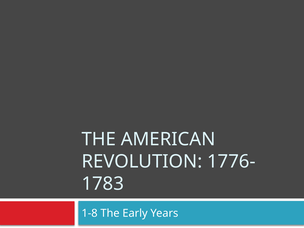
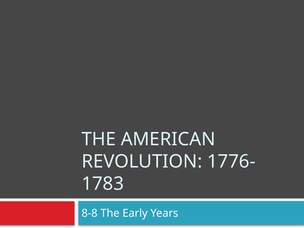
1-8: 1-8 -> 8-8
